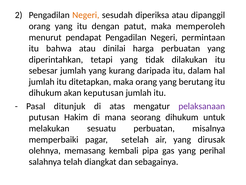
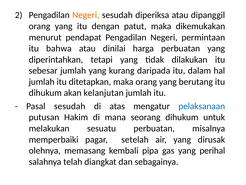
memperoleh: memperoleh -> dikemukakan
keputusan: keputusan -> kelanjutan
Pasal ditunjuk: ditunjuk -> sesudah
pelaksanaan colour: purple -> blue
